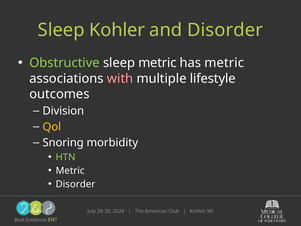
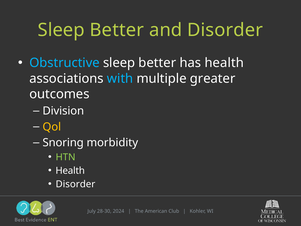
Kohler at (117, 30): Kohler -> Better
Obstructive colour: light green -> light blue
metric at (157, 63): metric -> better
has metric: metric -> health
with colour: pink -> light blue
lifestyle: lifestyle -> greater
Metric at (70, 171): Metric -> Health
